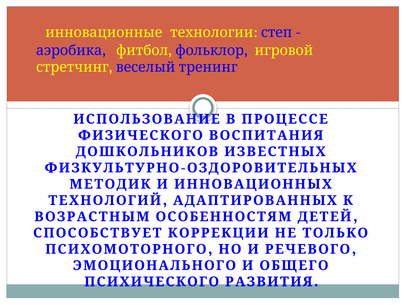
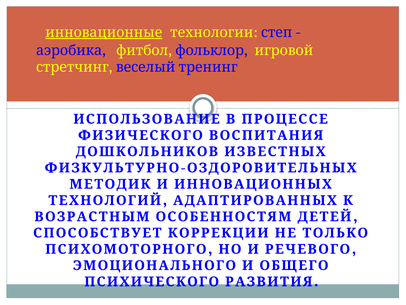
инновационные underline: none -> present
